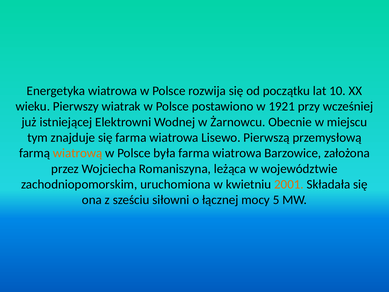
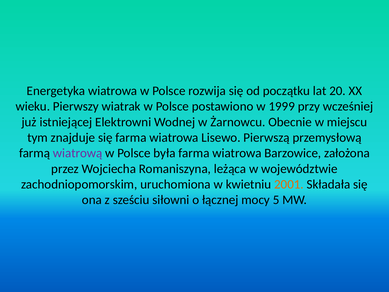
10: 10 -> 20
1921: 1921 -> 1999
wiatrową colour: orange -> purple
